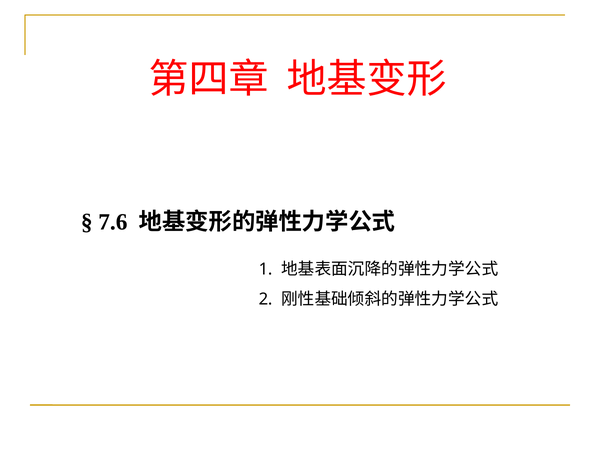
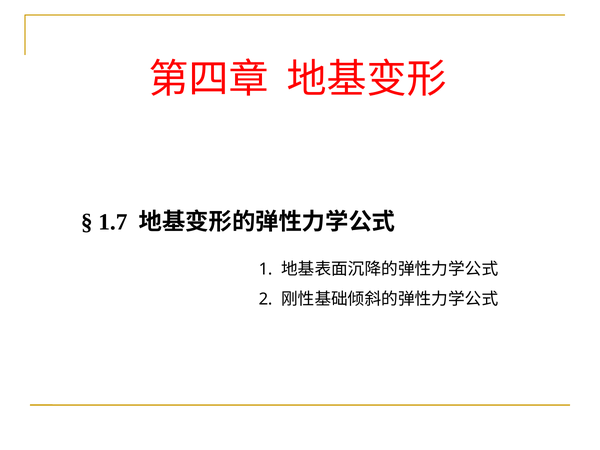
7.6: 7.6 -> 1.7
